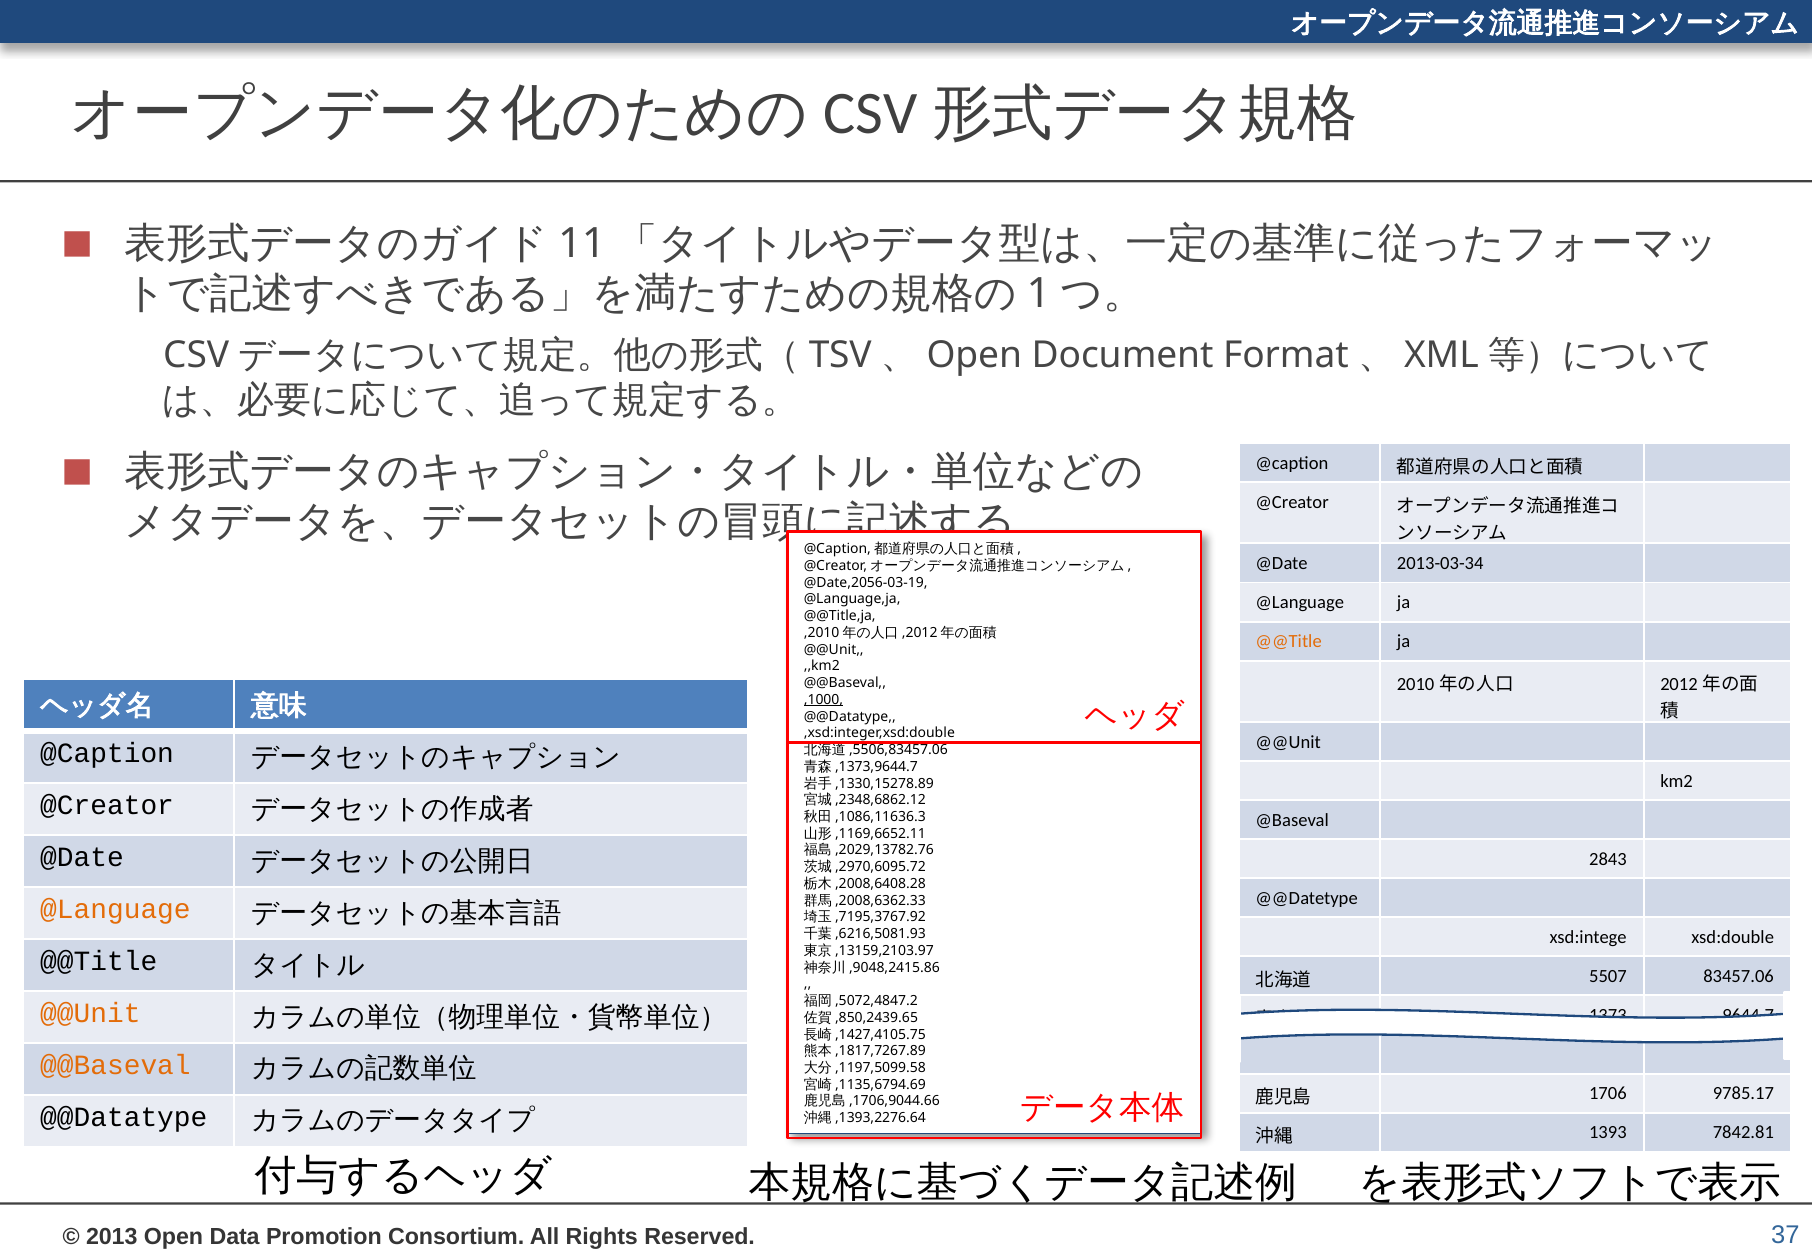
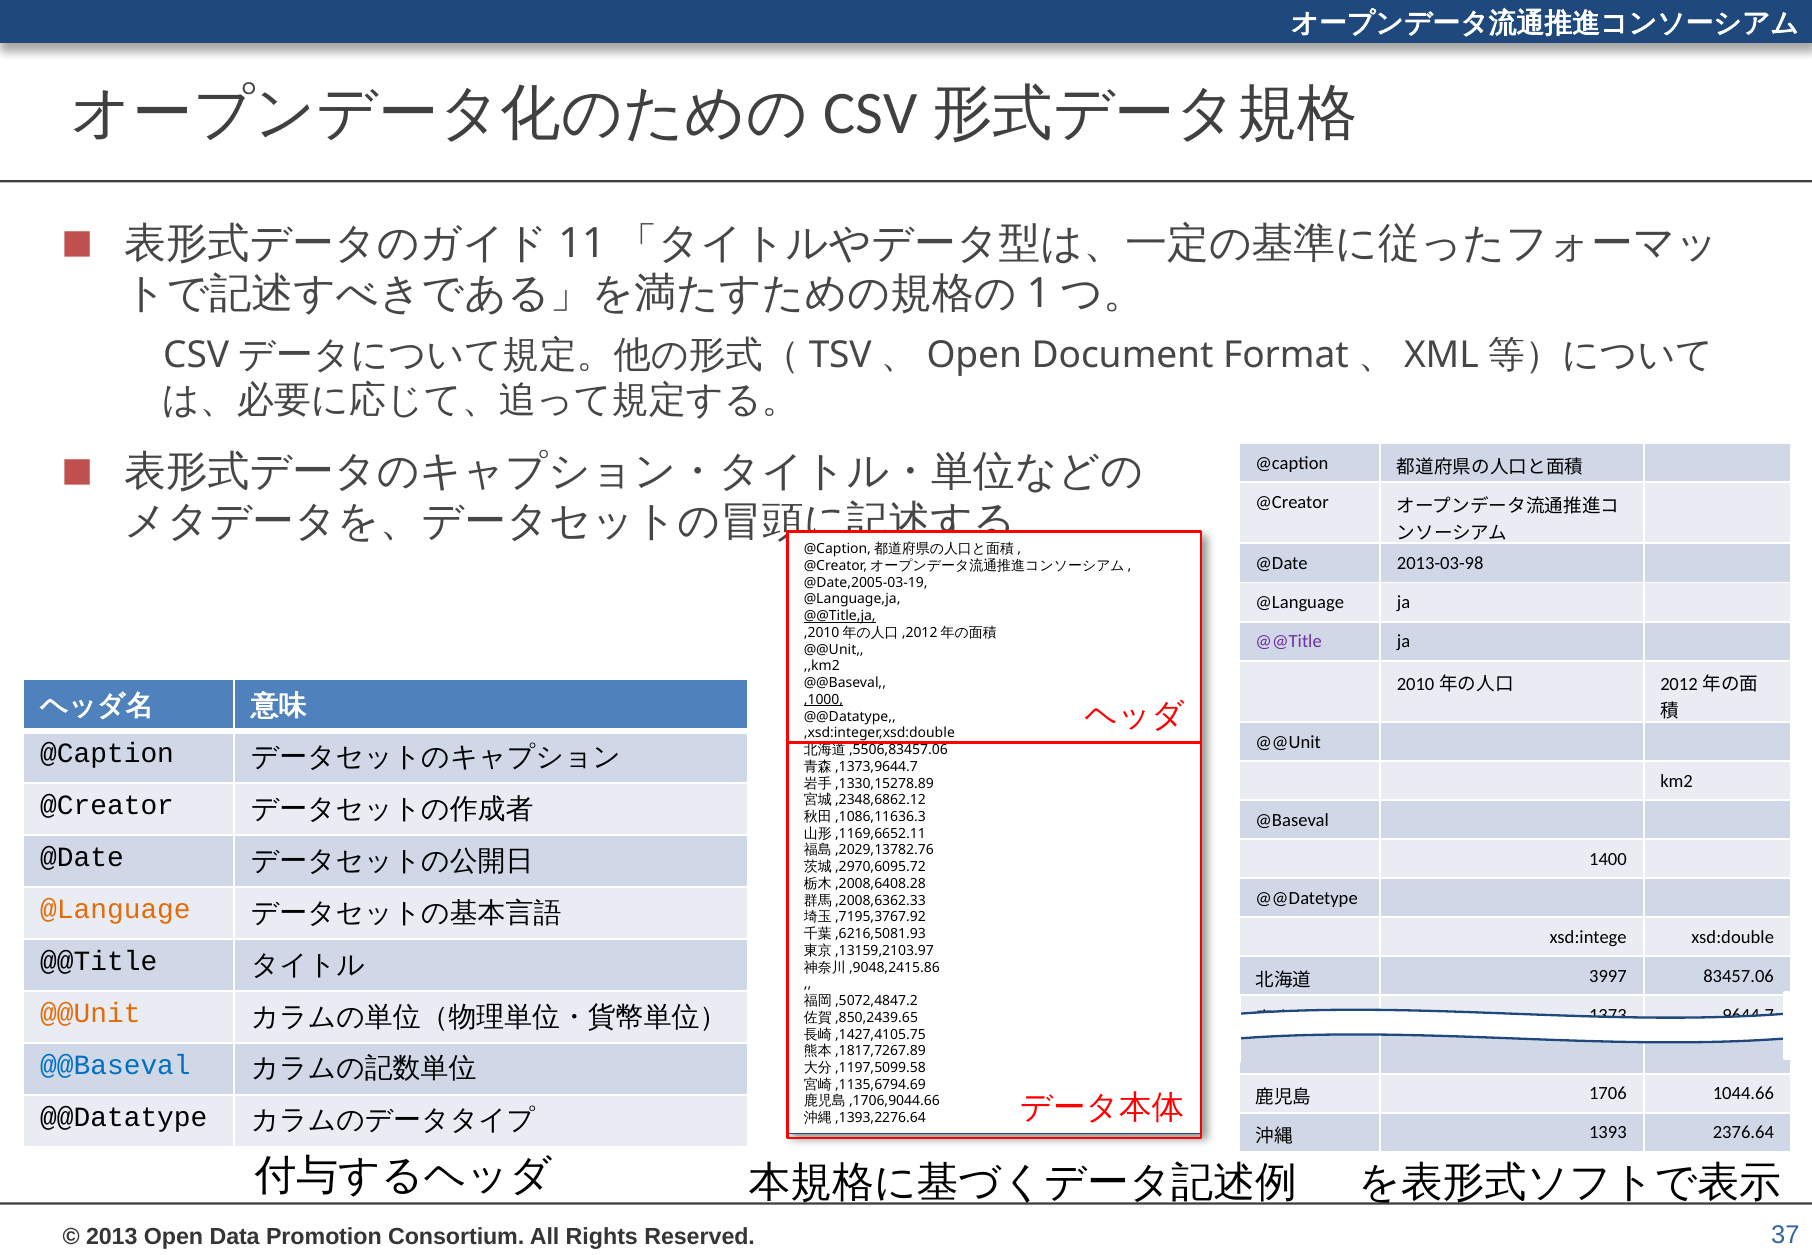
2013-03-34: 2013-03-34 -> 2013-03-98
@Date,2056-03-19: @Date,2056-03-19 -> @Date,2005-03-19
@@Title,ja underline: none -> present
@@Title at (1289, 641) colour: orange -> purple
2843: 2843 -> 1400
5507: 5507 -> 3997
@@Baseval at (115, 1065) colour: orange -> blue
9785.17: 9785.17 -> 1044.66
7842.81: 7842.81 -> 2376.64
